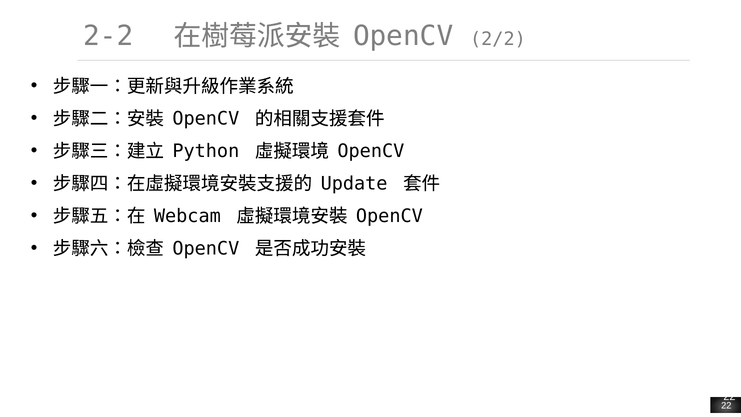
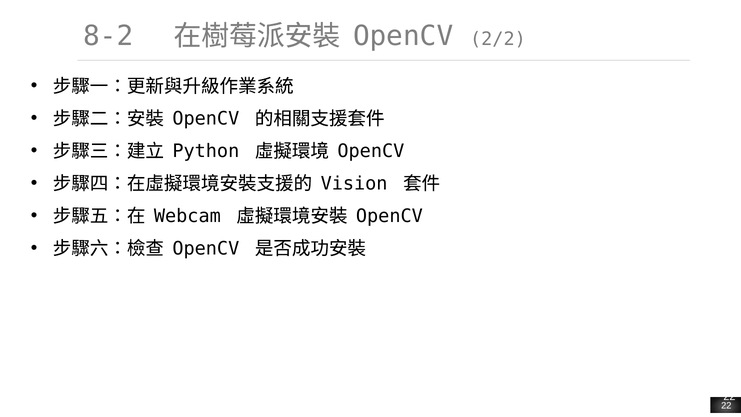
2-2: 2-2 -> 8-2
Update: Update -> Vision
